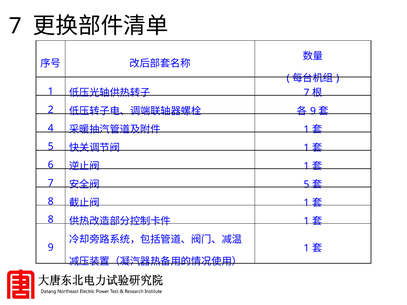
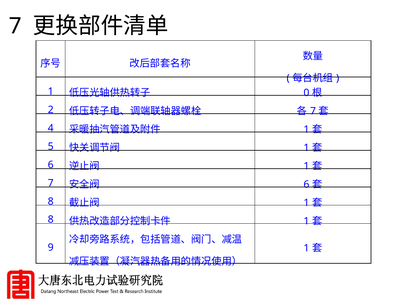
7 at (306, 93): 7 -> 0
9 at (313, 111): 9 -> 7
5 at (306, 185): 5 -> 6
